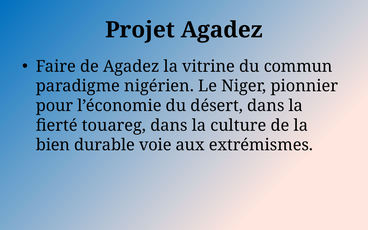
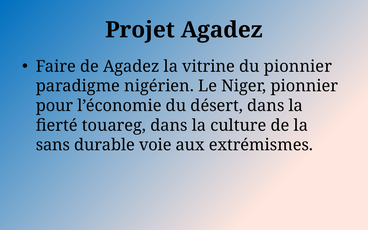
du commun: commun -> pionnier
bien: bien -> sans
